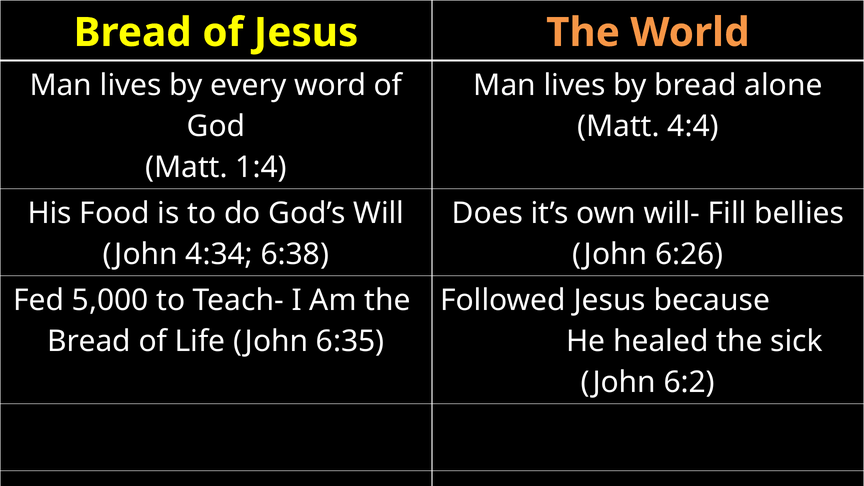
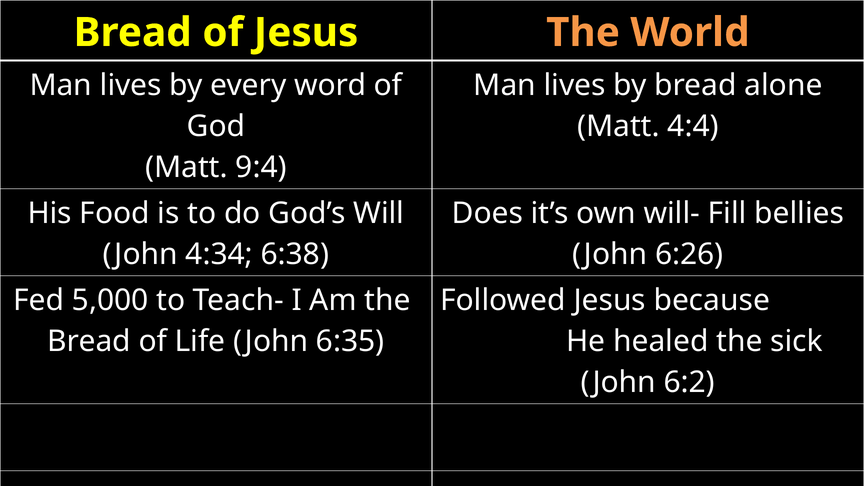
1:4: 1:4 -> 9:4
